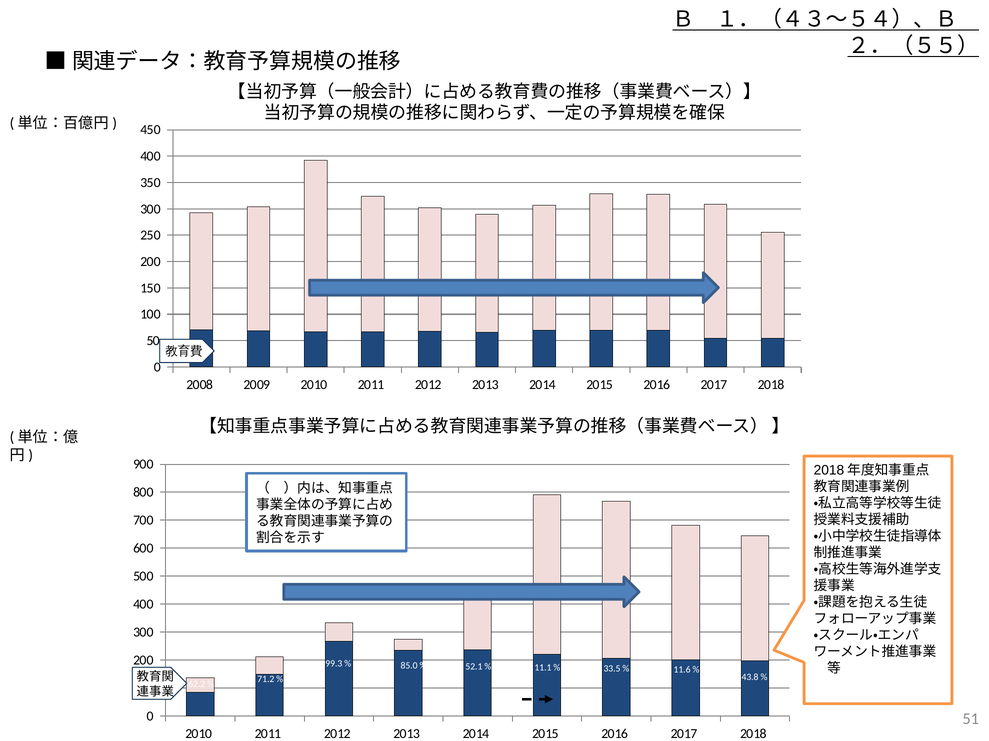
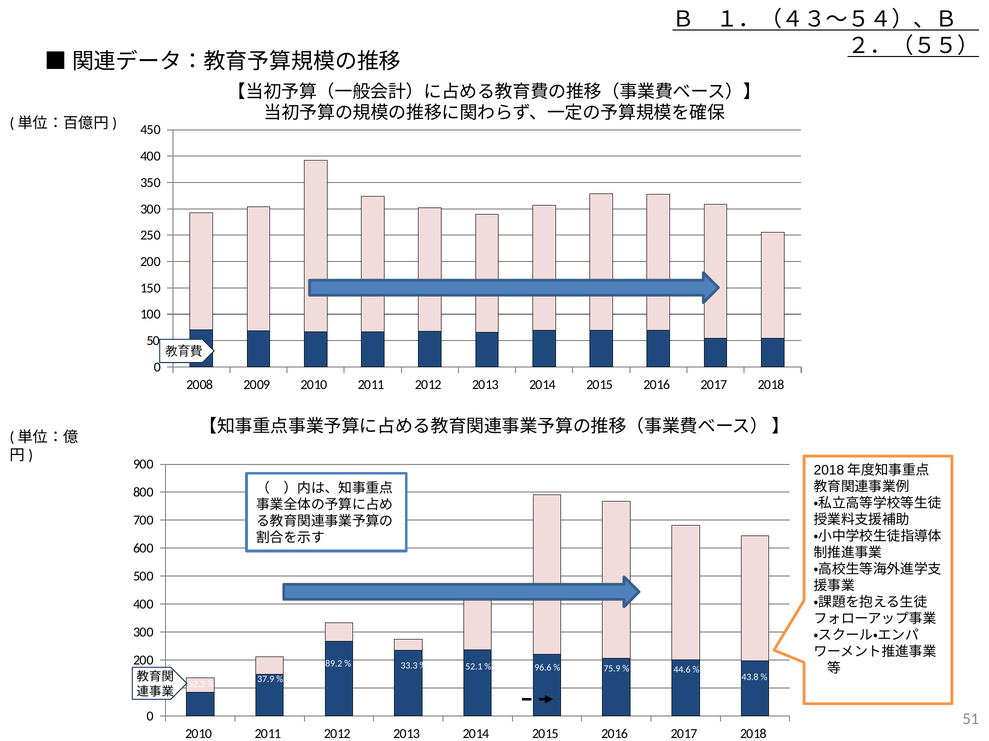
99.3: 99.3 -> 89.2
85.0: 85.0 -> 33.3
11.1: 11.1 -> 96.6
33.5: 33.5 -> 75.9
11.6: 11.6 -> 44.6
71.2: 71.2 -> 37.9
